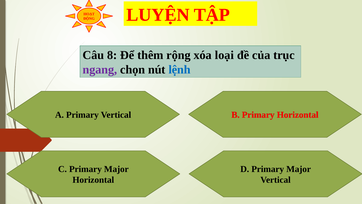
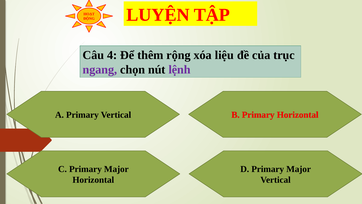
8: 8 -> 4
loại: loại -> liệu
lệnh colour: blue -> purple
